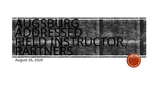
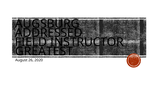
PARTNERS: PARTNERS -> GREATEST
